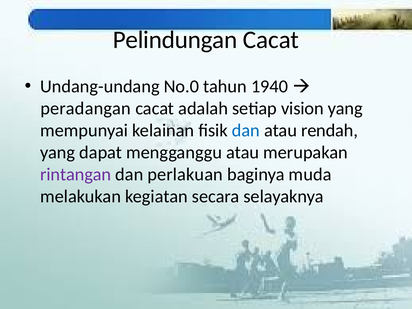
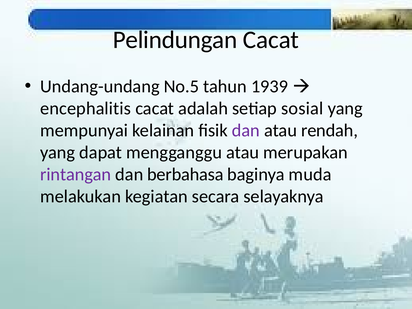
No.0: No.0 -> No.5
1940: 1940 -> 1939
peradangan: peradangan -> encephalitis
vision: vision -> sosial
dan at (246, 130) colour: blue -> purple
perlakuan: perlakuan -> berbahasa
